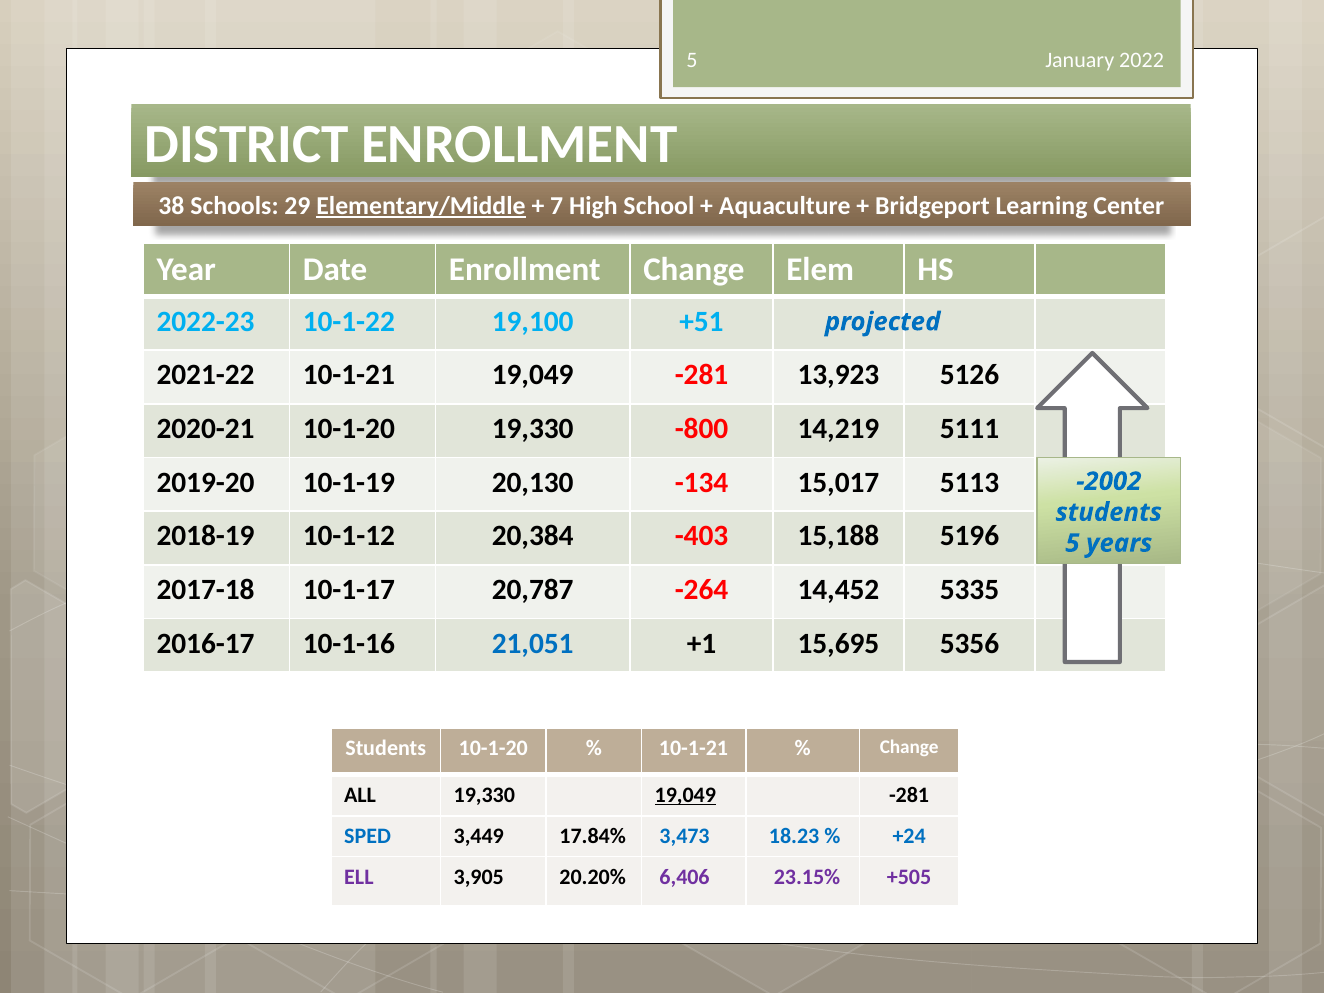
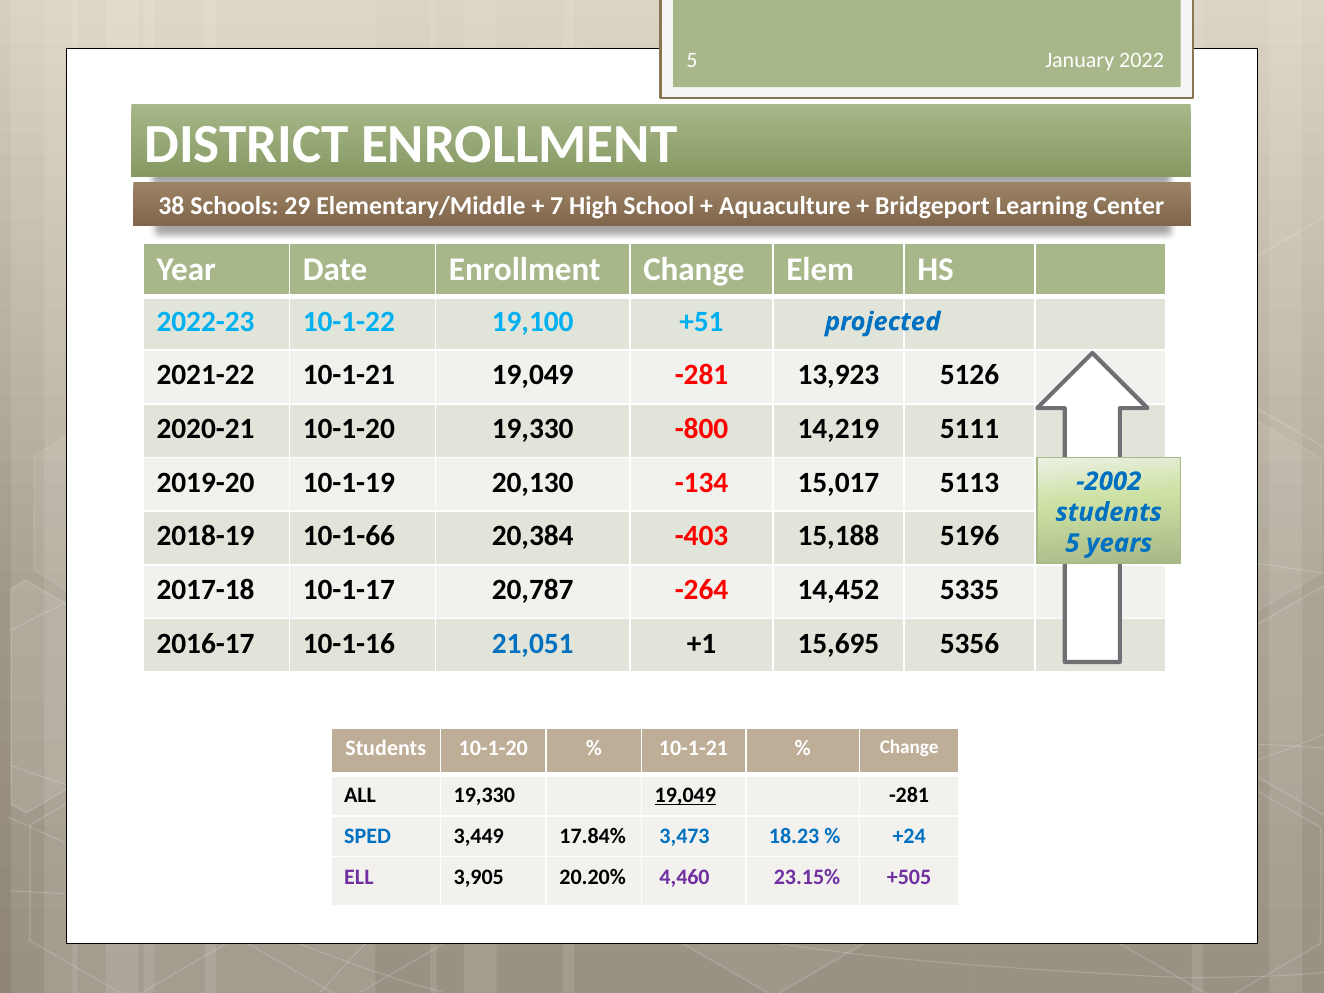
Elementary/Middle underline: present -> none
10-1-12: 10-1-12 -> 10-1-66
6,406: 6,406 -> 4,460
